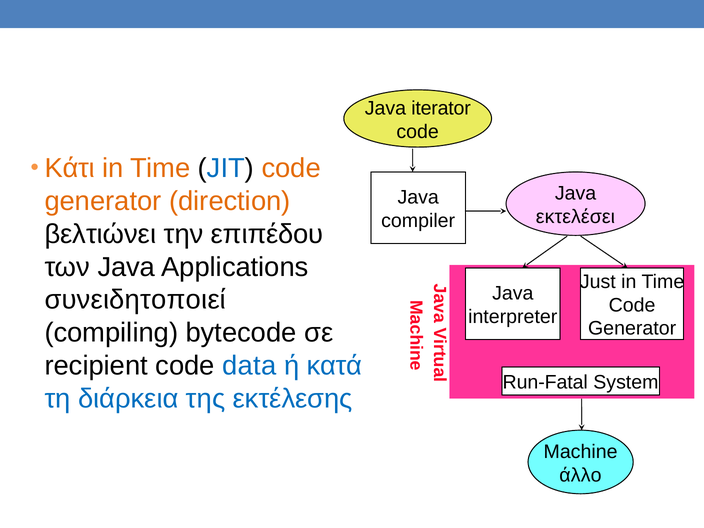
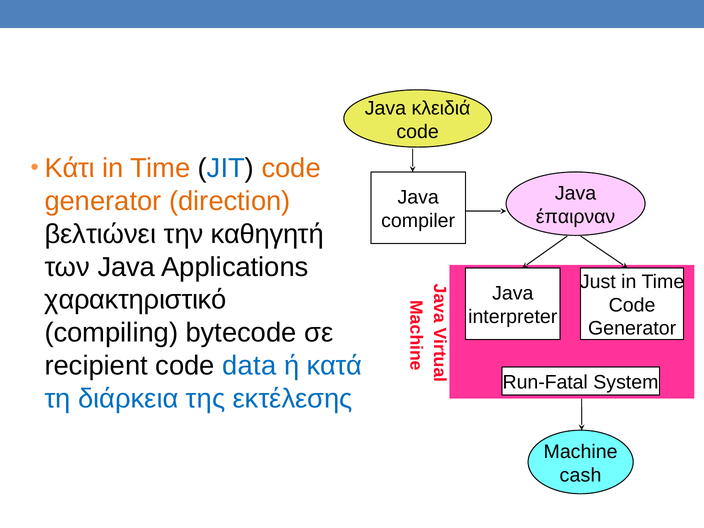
iterator: iterator -> κλειδιά
εκτελέσει: εκτελέσει -> έπαιρναν
επιπέδου: επιπέδου -> καθηγητή
συνειδητοποιεί: συνειδητοποιεί -> χαρακτηριστικό
άλλο: άλλο -> cash
